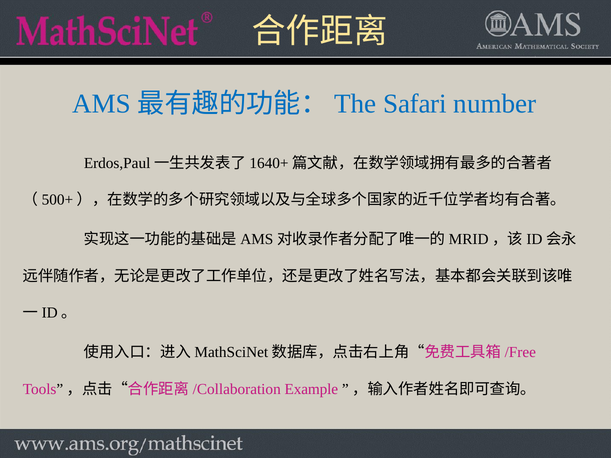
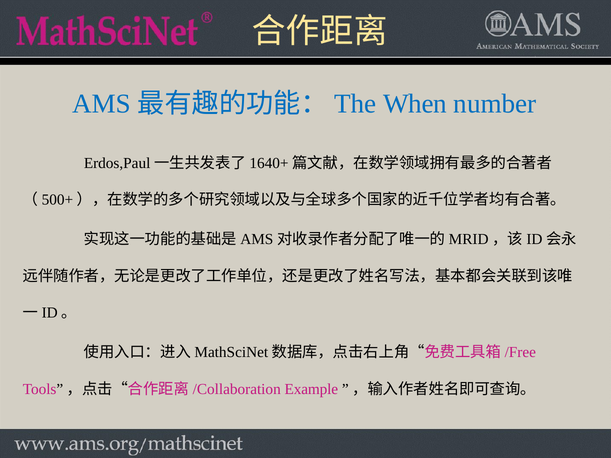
Safari: Safari -> When
